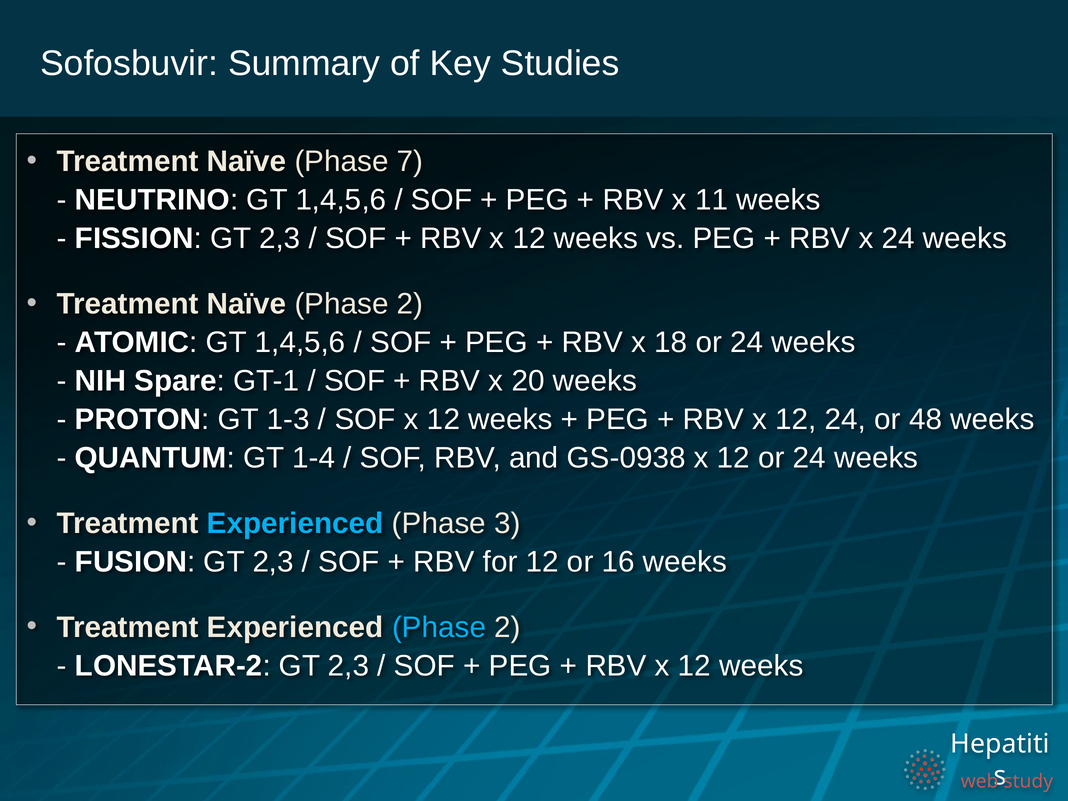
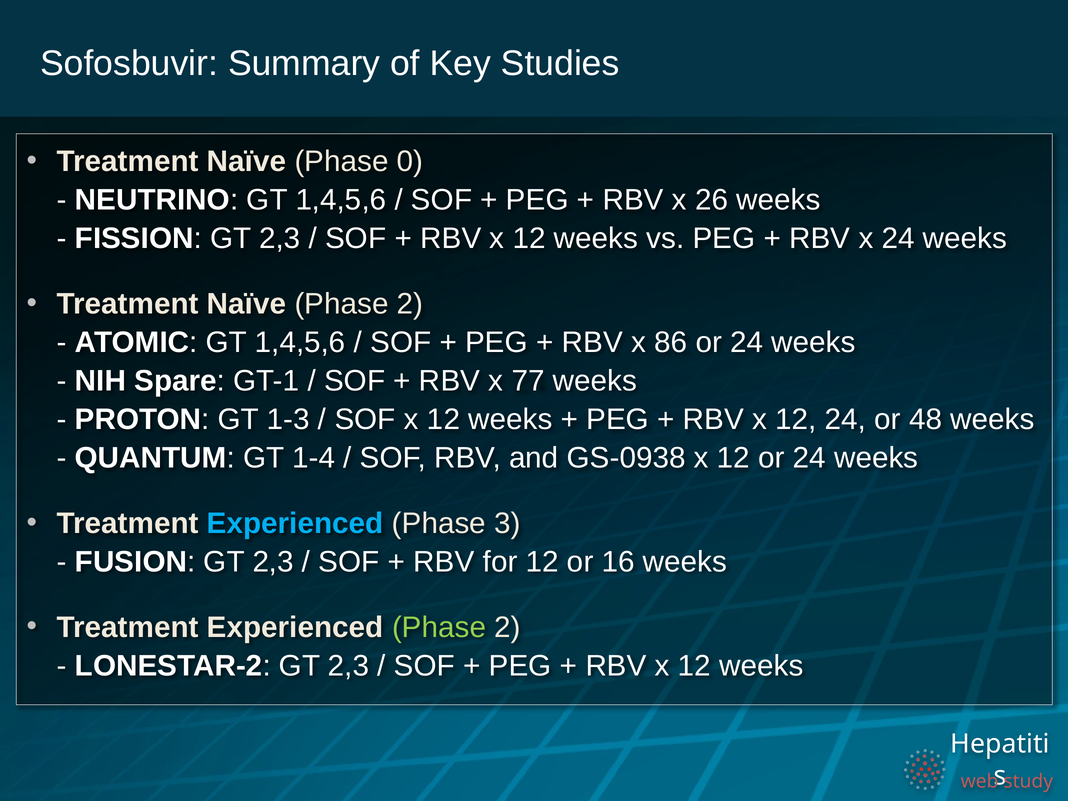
7: 7 -> 0
11: 11 -> 26
18: 18 -> 86
20: 20 -> 77
Phase at (439, 627) colour: light blue -> light green
